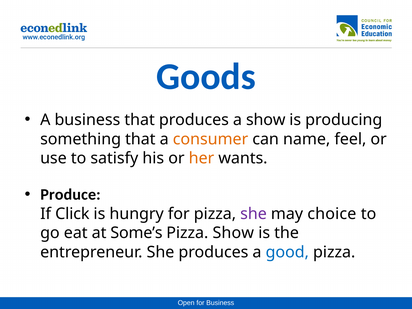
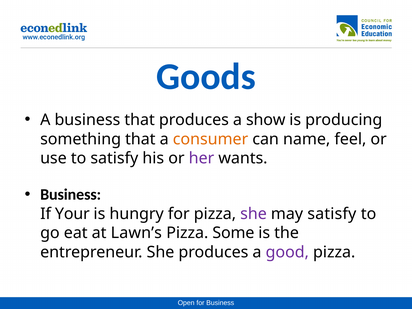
her colour: orange -> purple
Produce at (70, 195): Produce -> Business
Click: Click -> Your
may choice: choice -> satisfy
Some’s: Some’s -> Lawn’s
Pizza Show: Show -> Some
good colour: blue -> purple
